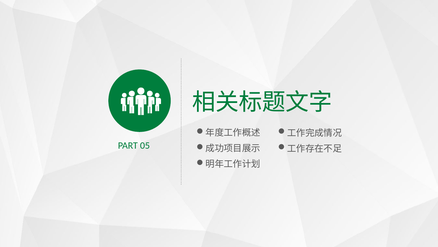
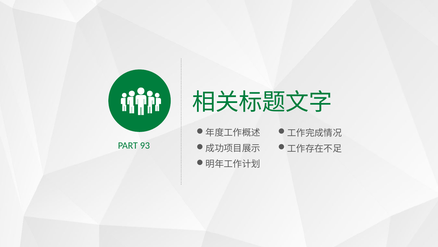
05: 05 -> 93
